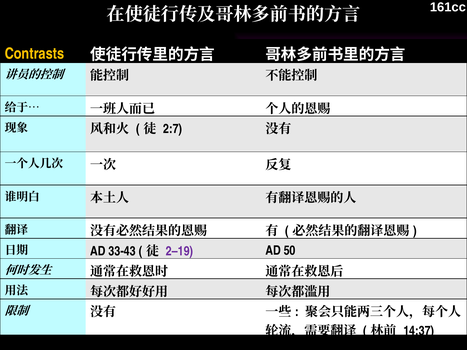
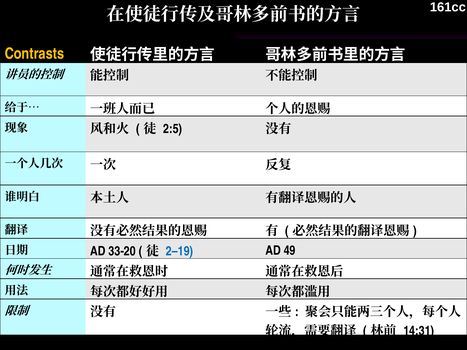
2:7: 2:7 -> 2:5
33-43: 33-43 -> 33-20
2–19 colour: purple -> blue
50: 50 -> 49
14:37: 14:37 -> 14:31
